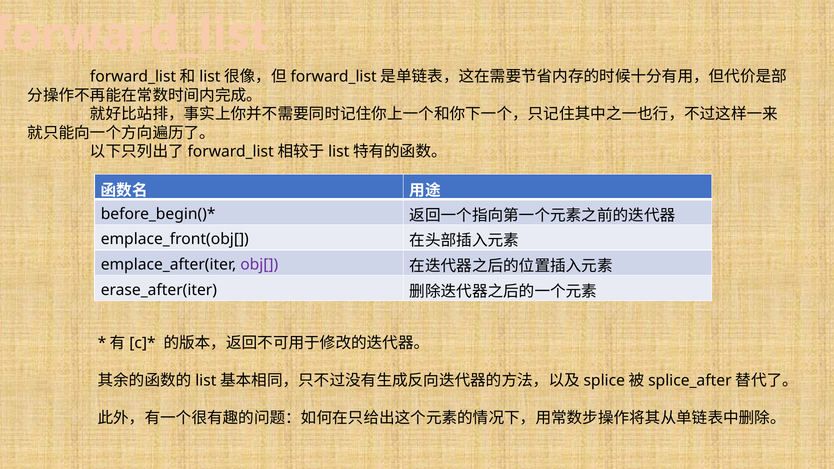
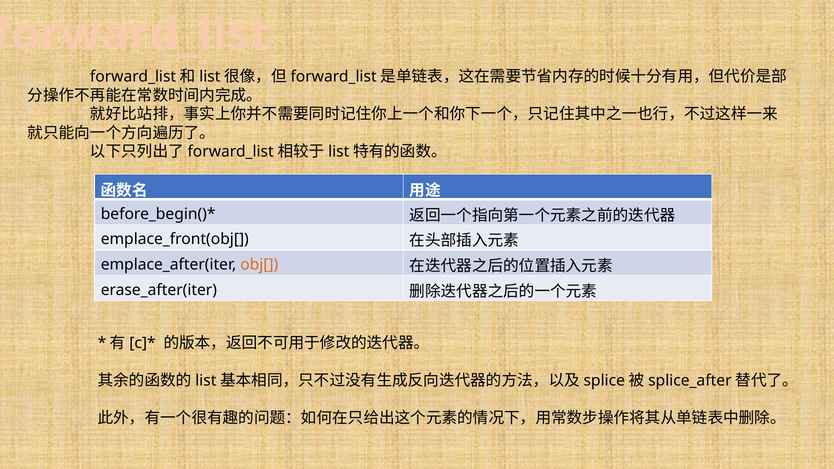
obj[ colour: purple -> orange
